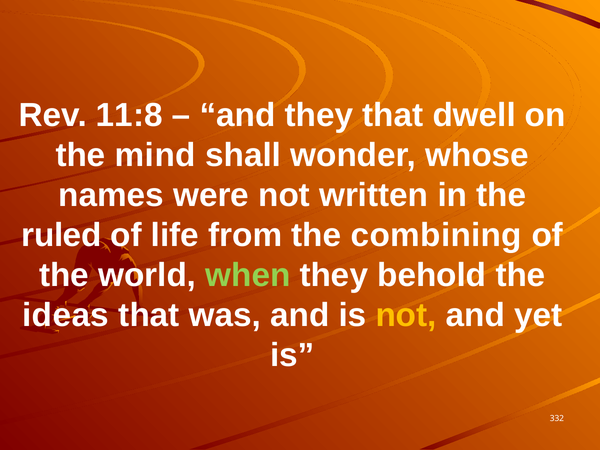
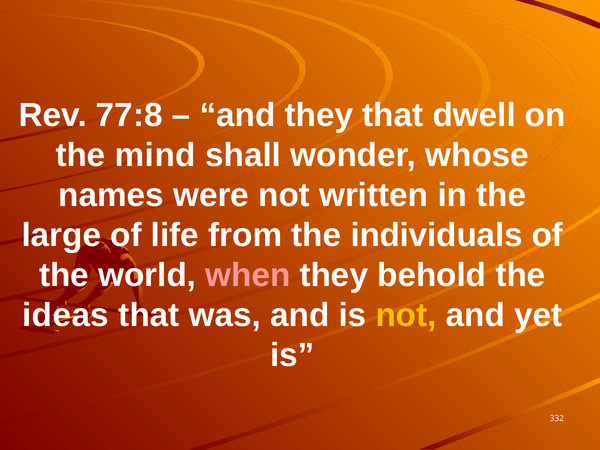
11:8: 11:8 -> 77:8
ruled: ruled -> large
combining: combining -> individuals
when colour: light green -> pink
